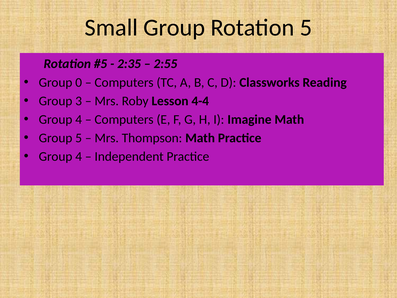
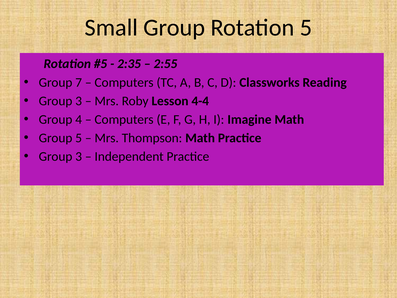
0: 0 -> 7
4 at (79, 156): 4 -> 3
